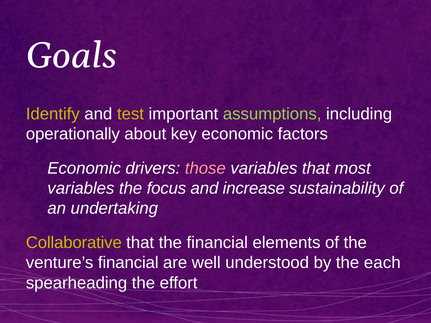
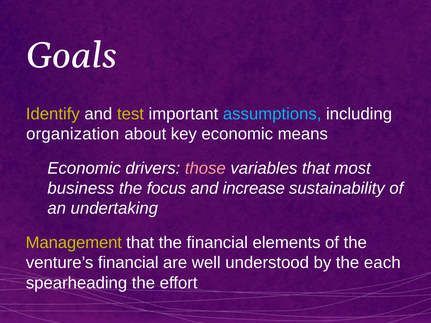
assumptions colour: light green -> light blue
operationally: operationally -> organization
factors: factors -> means
variables at (81, 188): variables -> business
Collaborative: Collaborative -> Management
